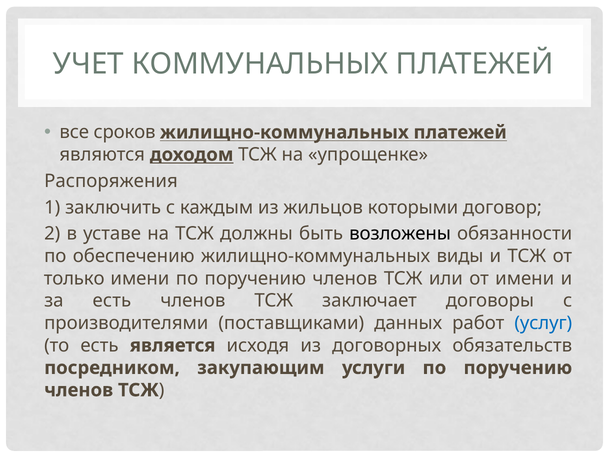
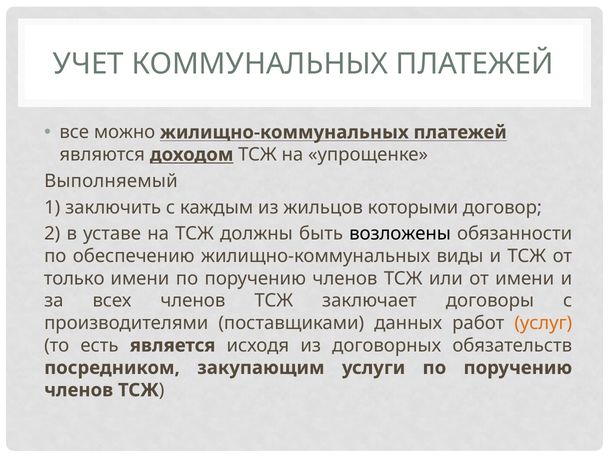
сроков: сроков -> можно
Распоряжения: Распоряжения -> Выполняемый
за есть: есть -> всех
услуг colour: blue -> orange
